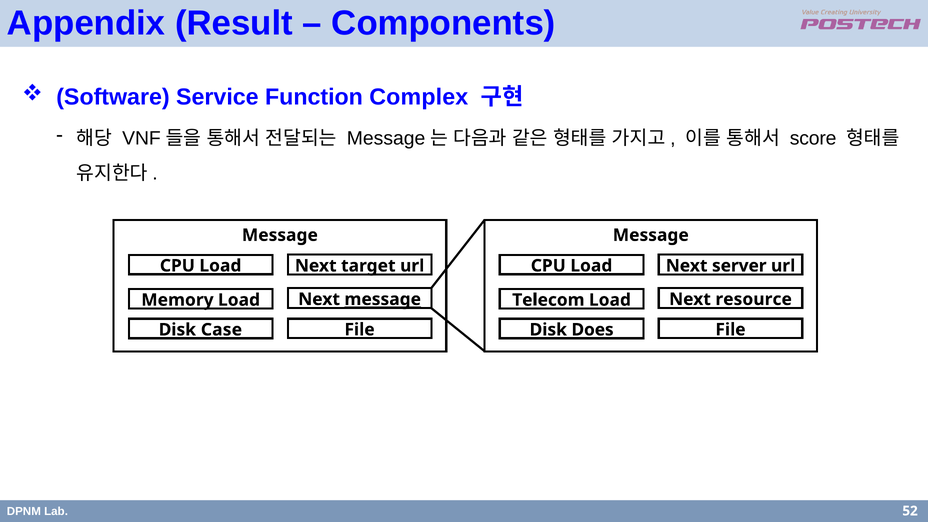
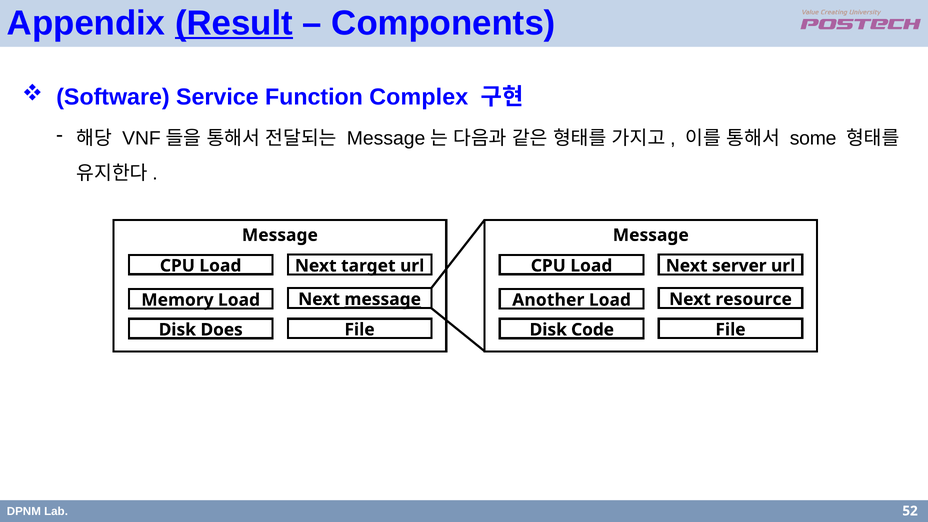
Result underline: none -> present
score: score -> some
Telecom: Telecom -> Another
Case: Case -> Does
Does: Does -> Code
